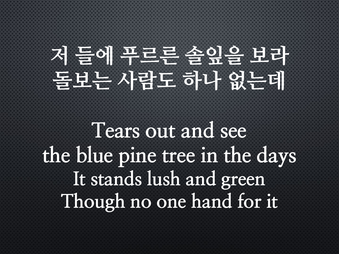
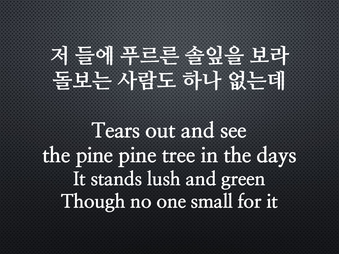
the blue: blue -> pine
hand: hand -> small
